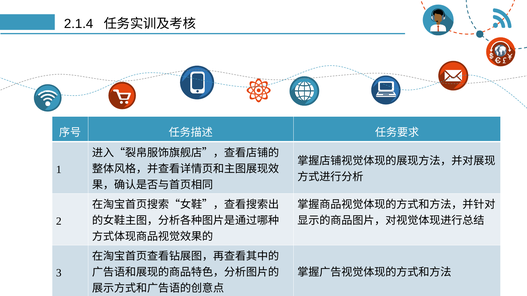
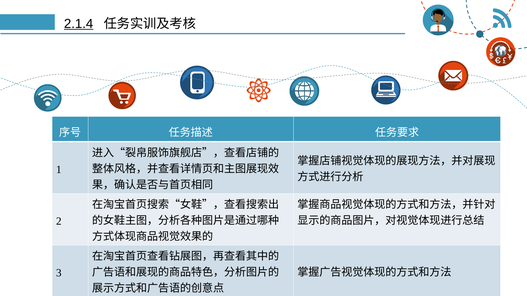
2.1.4 underline: none -> present
